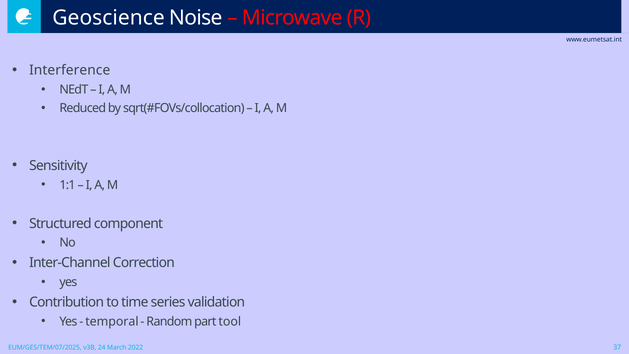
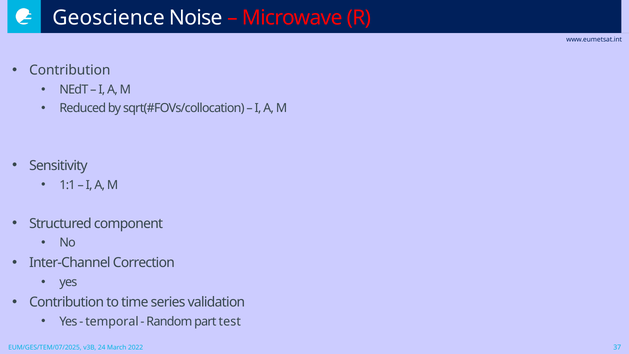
Interference at (70, 70): Interference -> Contribution
tool: tool -> test
